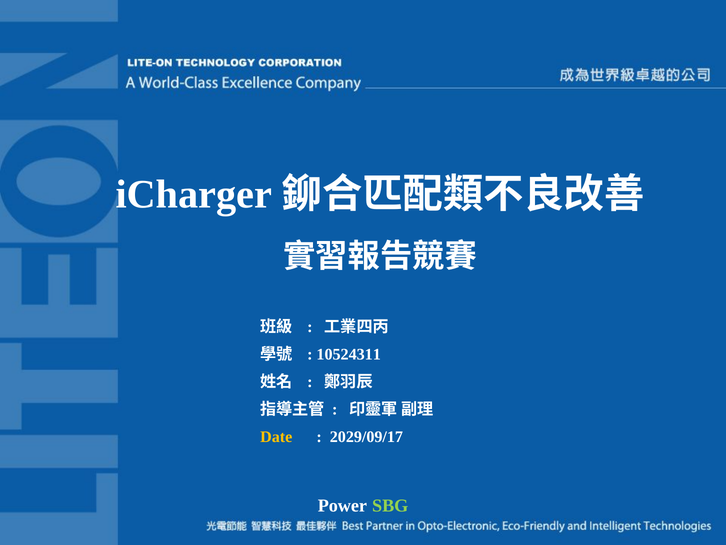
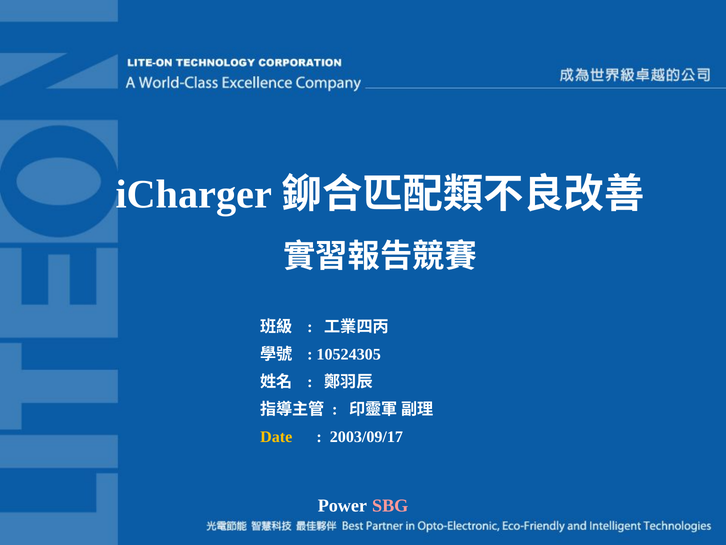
10524311: 10524311 -> 10524305
2029/09/17: 2029/09/17 -> 2003/09/17
SBG colour: light green -> pink
